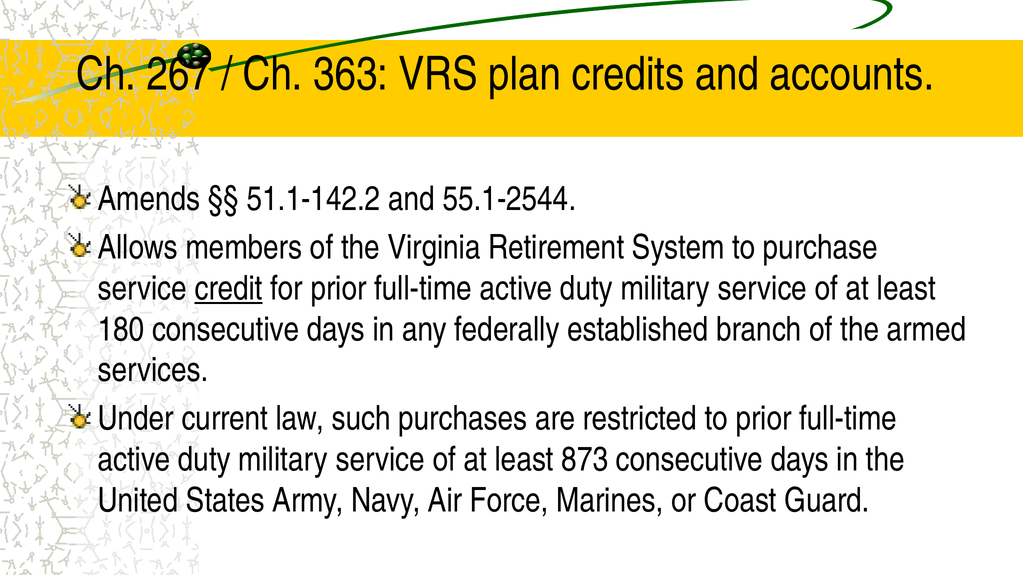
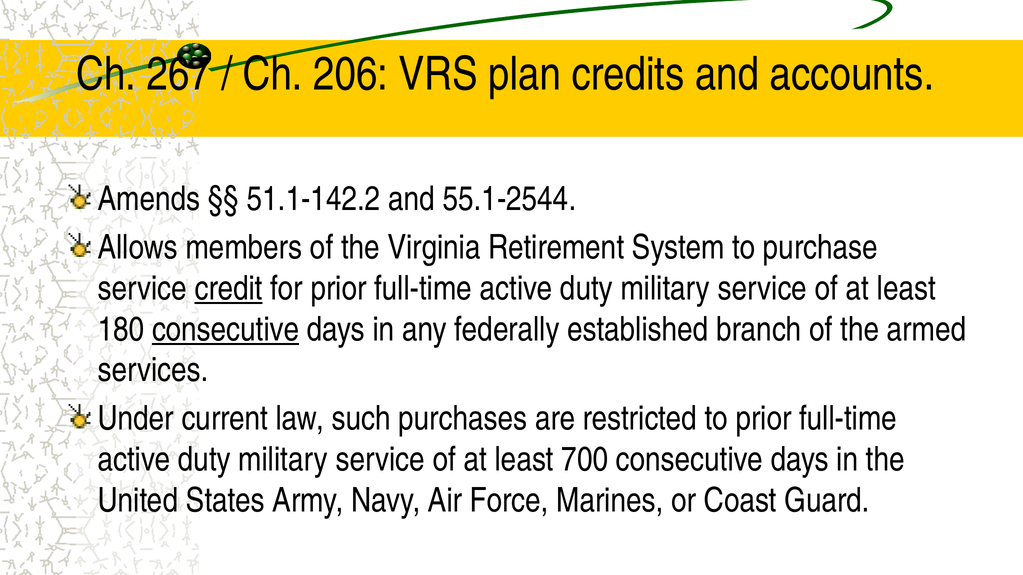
363: 363 -> 206
consecutive at (226, 330) underline: none -> present
873: 873 -> 700
